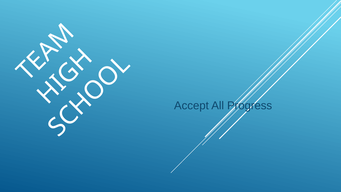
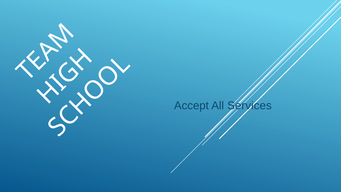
Progress: Progress -> Services
